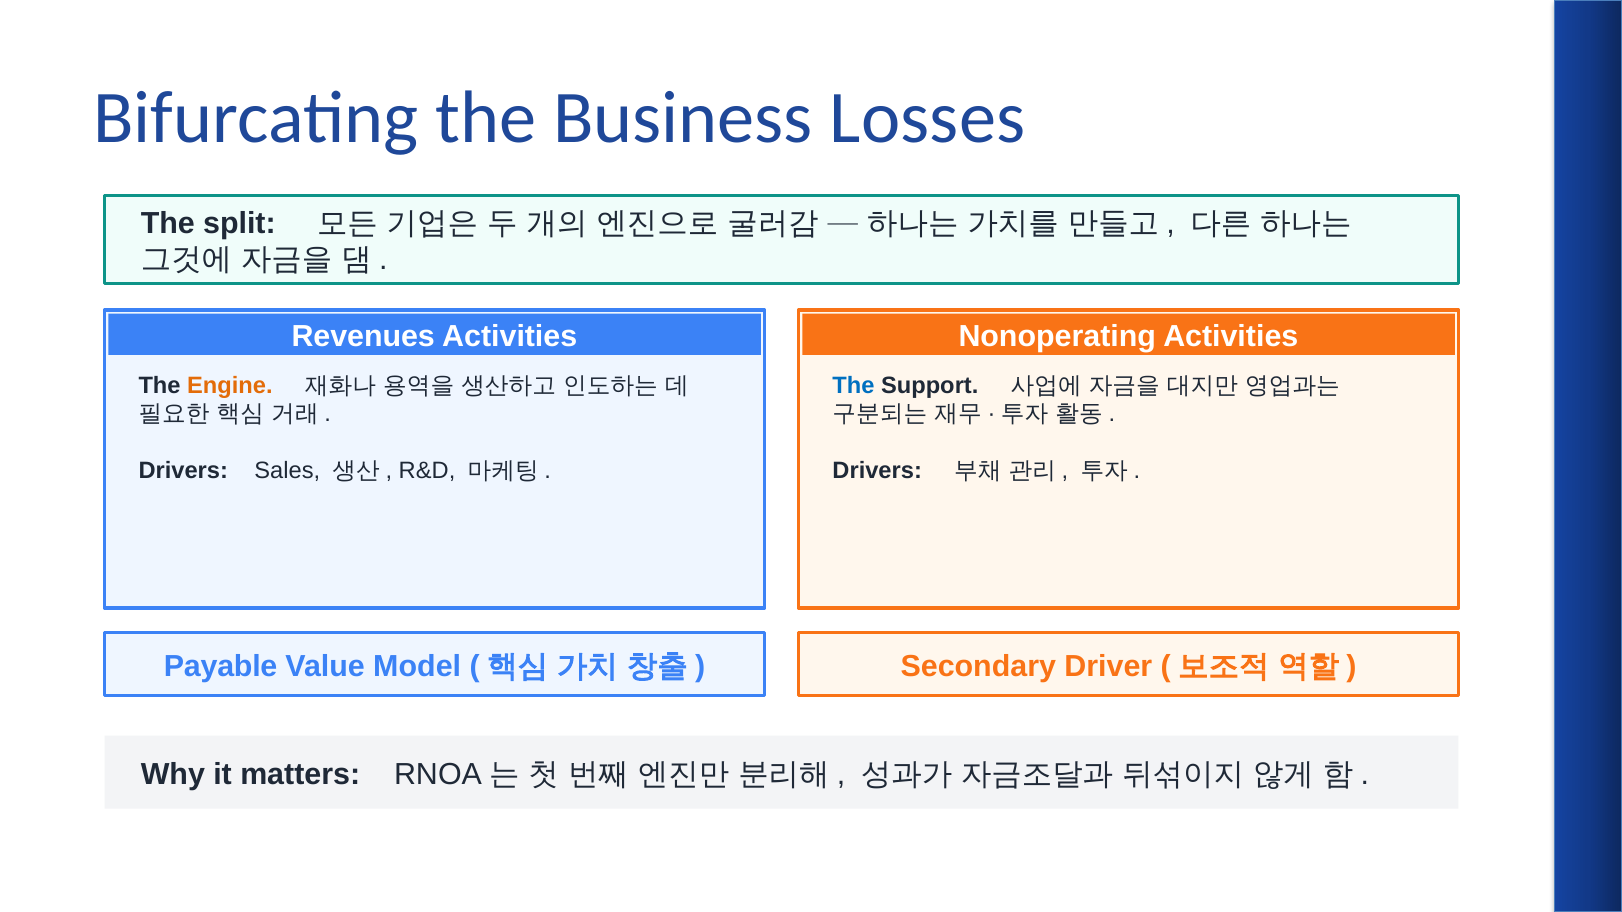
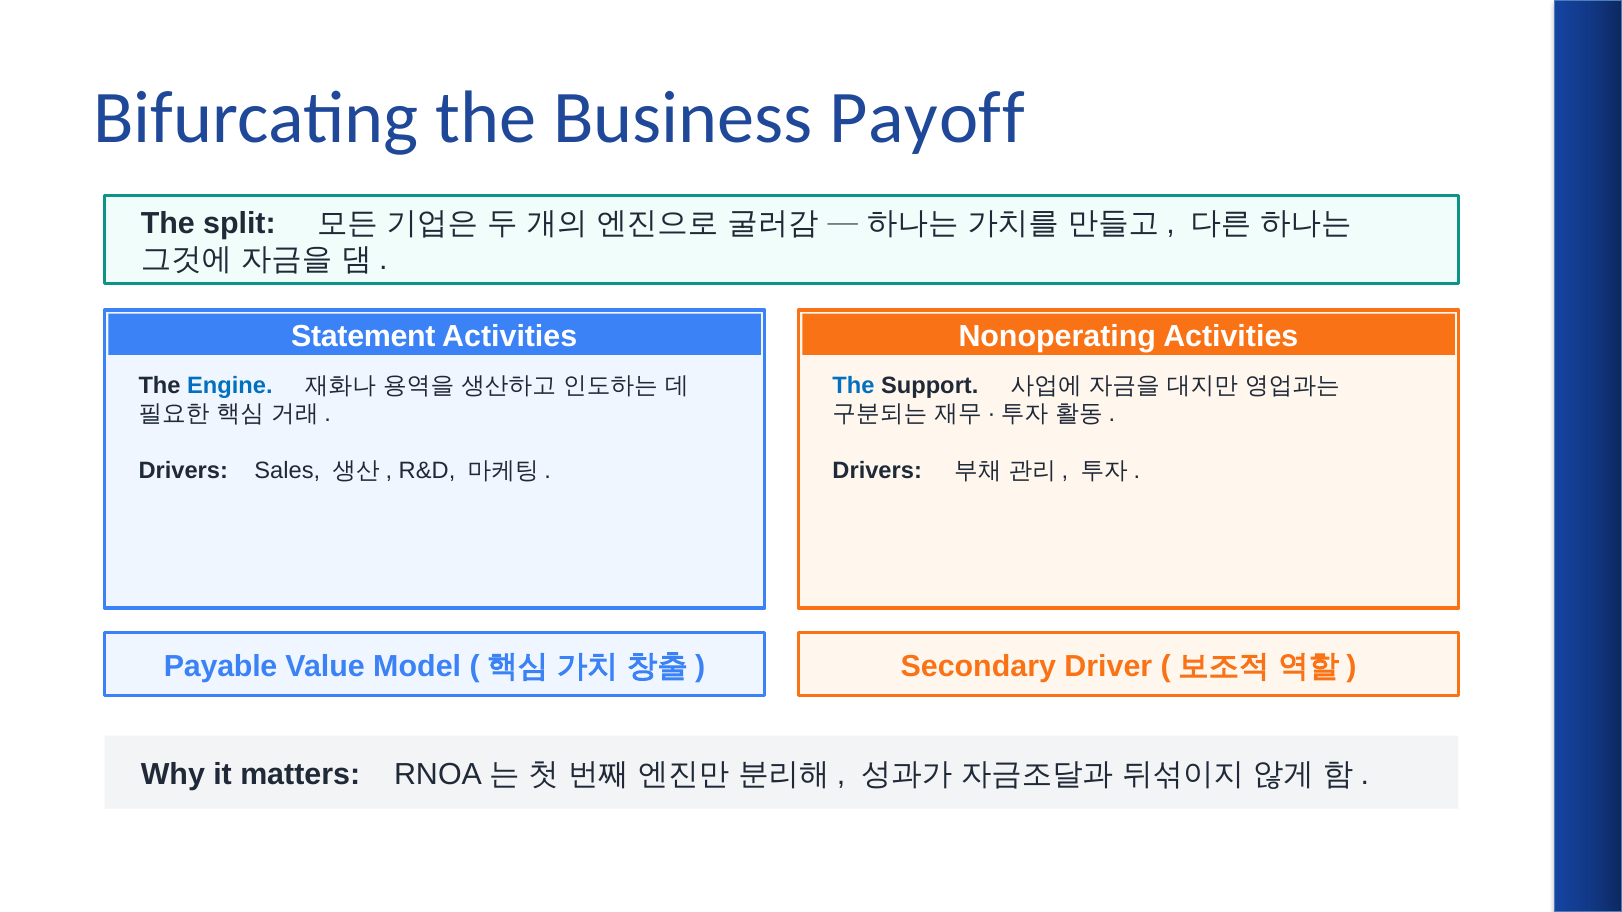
Losses: Losses -> Payoff
Revenues: Revenues -> Statement
Engine colour: orange -> blue
